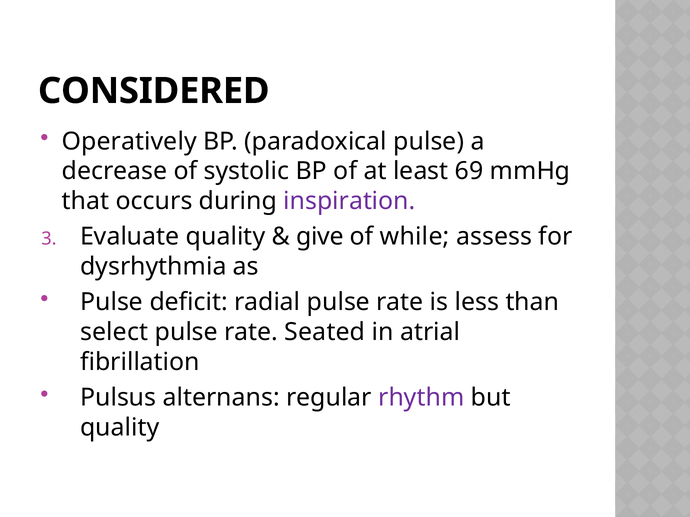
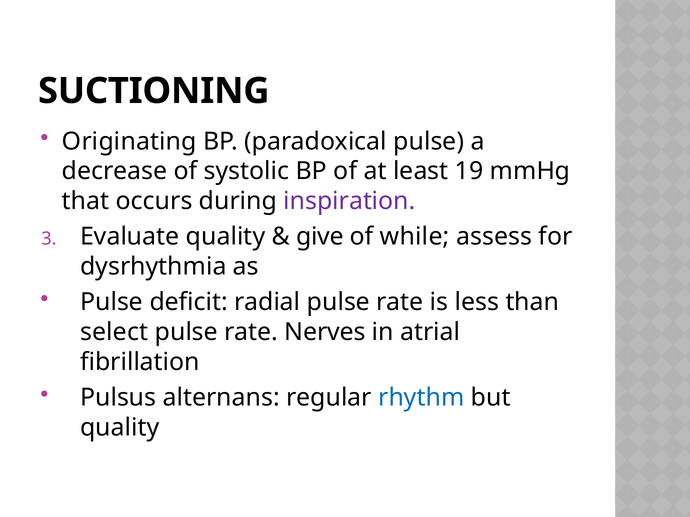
CONSIDERED: CONSIDERED -> SUCTIONING
Operatively: Operatively -> Originating
69: 69 -> 19
Seated: Seated -> Nerves
rhythm colour: purple -> blue
